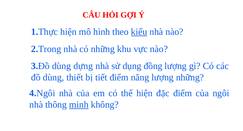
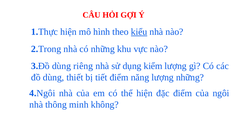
dựng: dựng -> riêng
đồng: đồng -> kiểm
minh underline: present -> none
